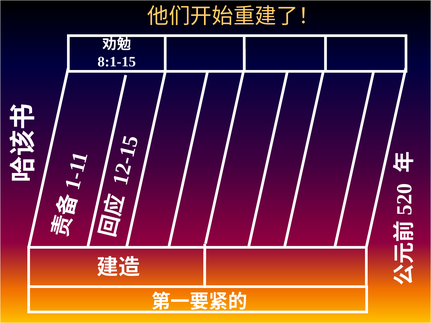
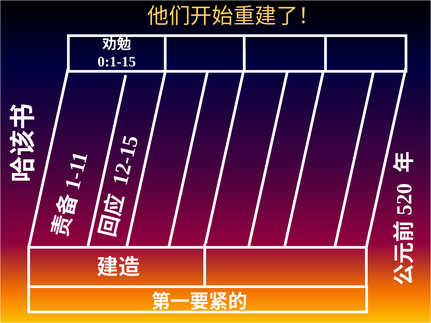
8:1-15: 8:1-15 -> 0:1-15
